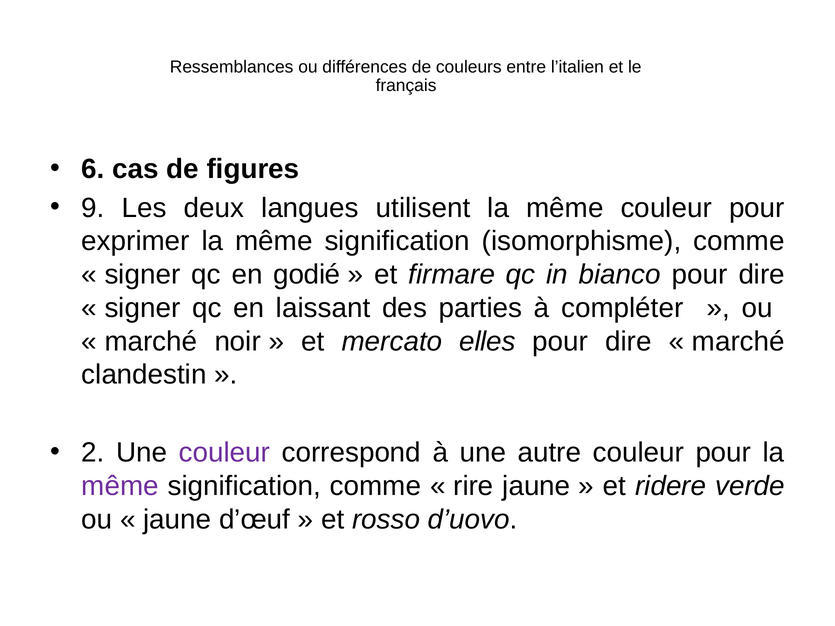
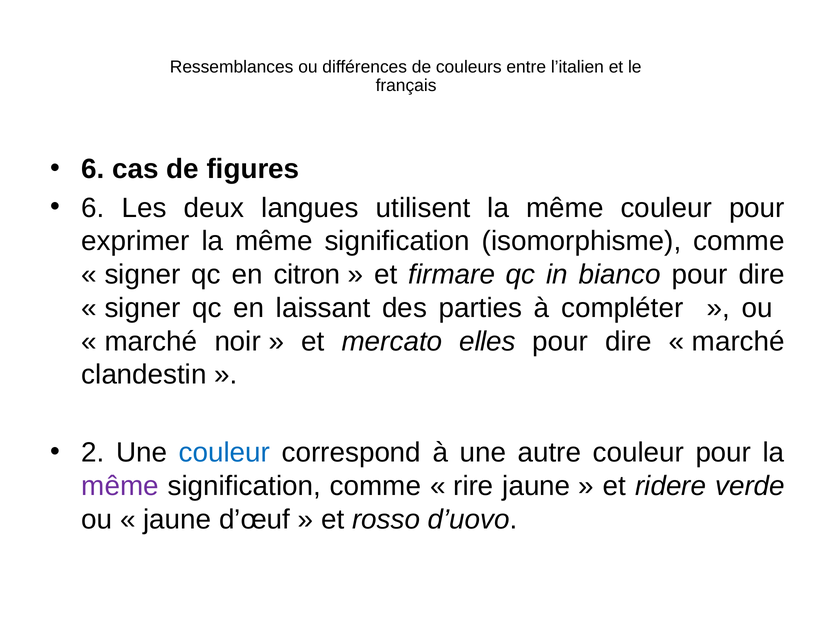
9 at (93, 208): 9 -> 6
godié: godié -> citron
couleur at (224, 453) colour: purple -> blue
